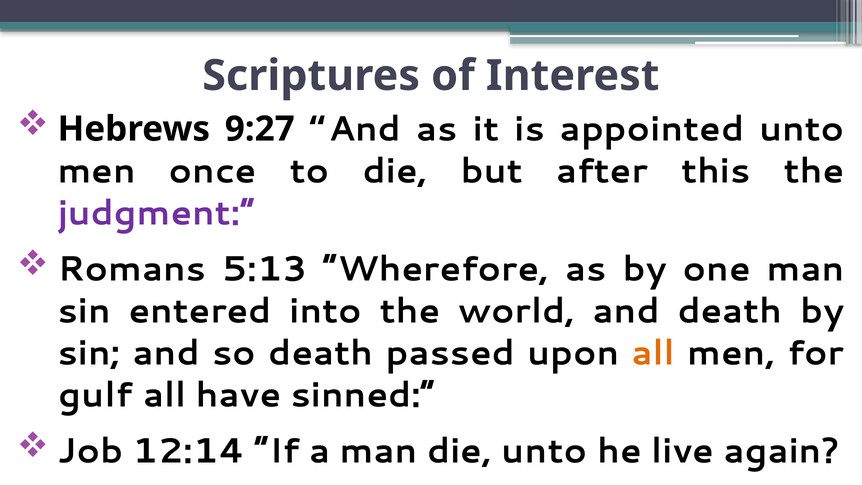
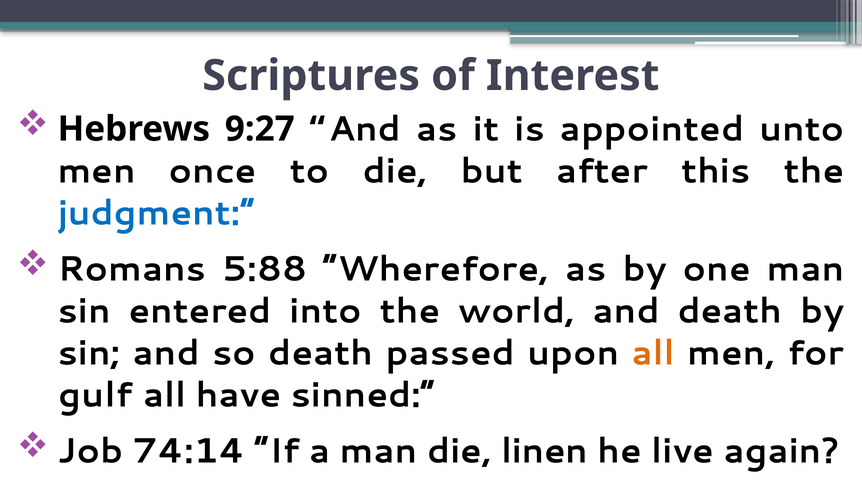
judgment colour: purple -> blue
5:13: 5:13 -> 5:88
12:14: 12:14 -> 74:14
die unto: unto -> linen
